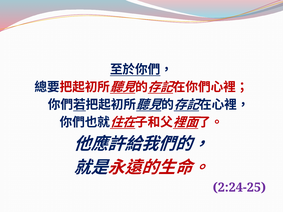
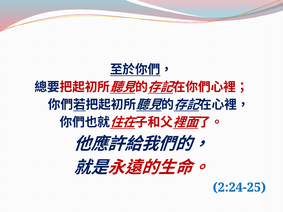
2:24-25 colour: purple -> blue
